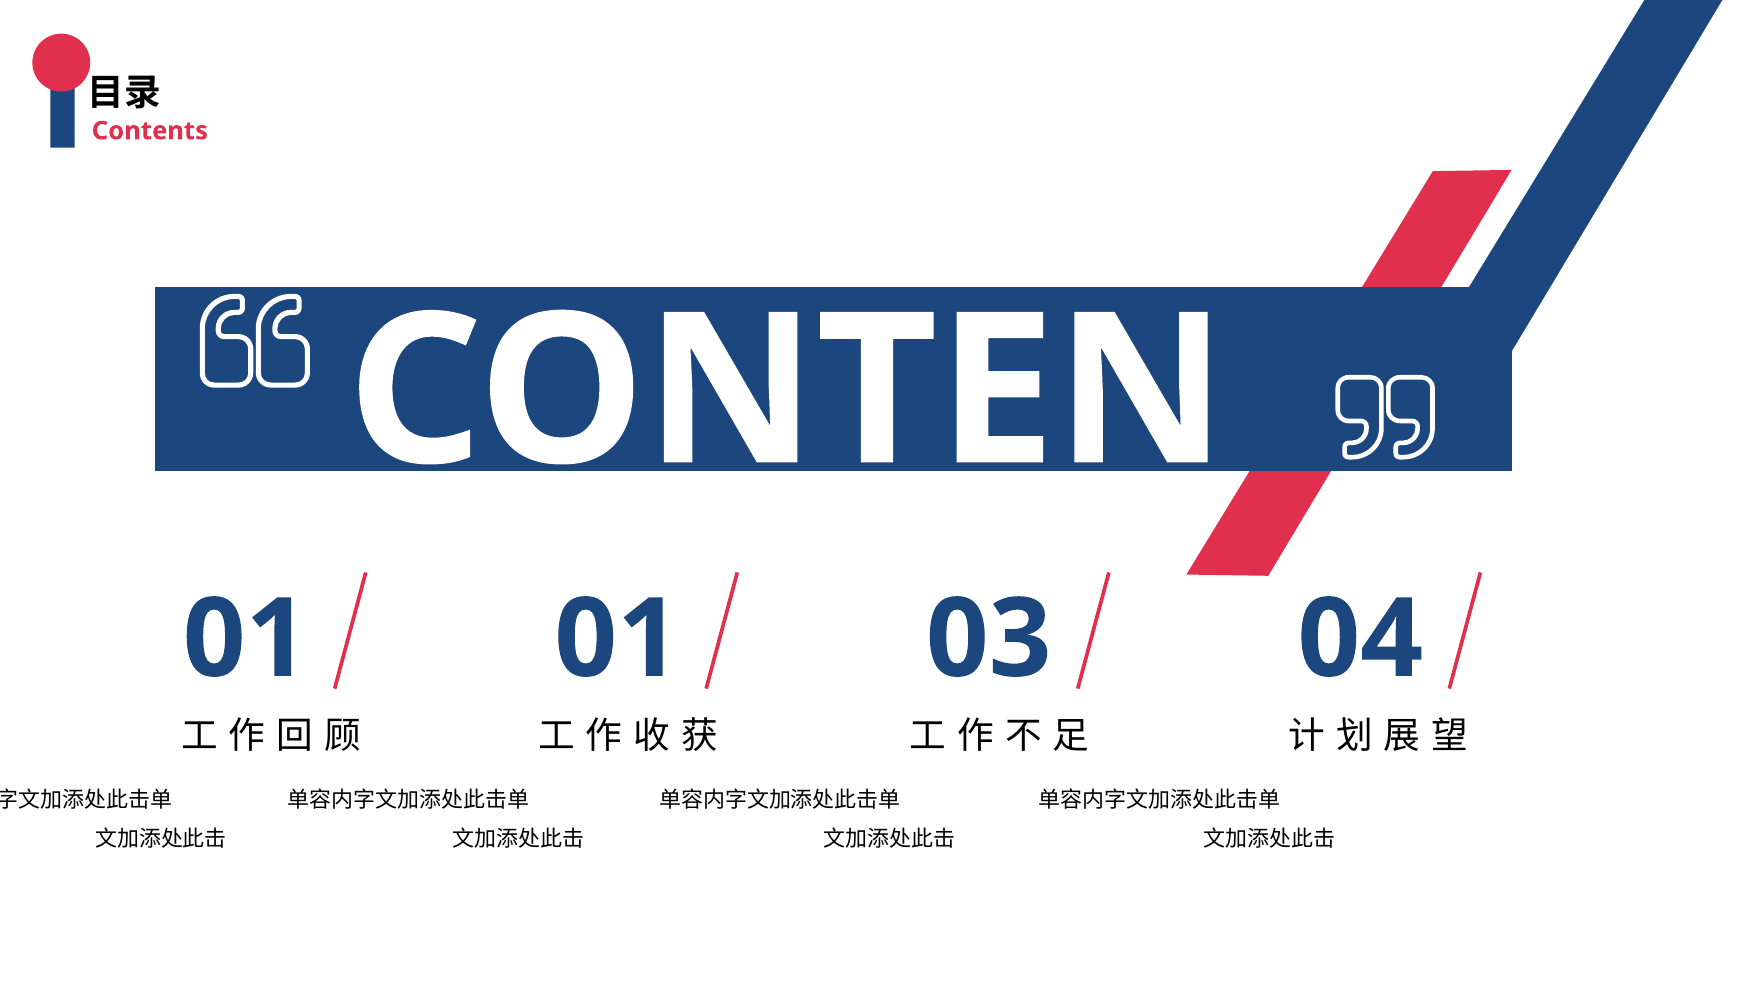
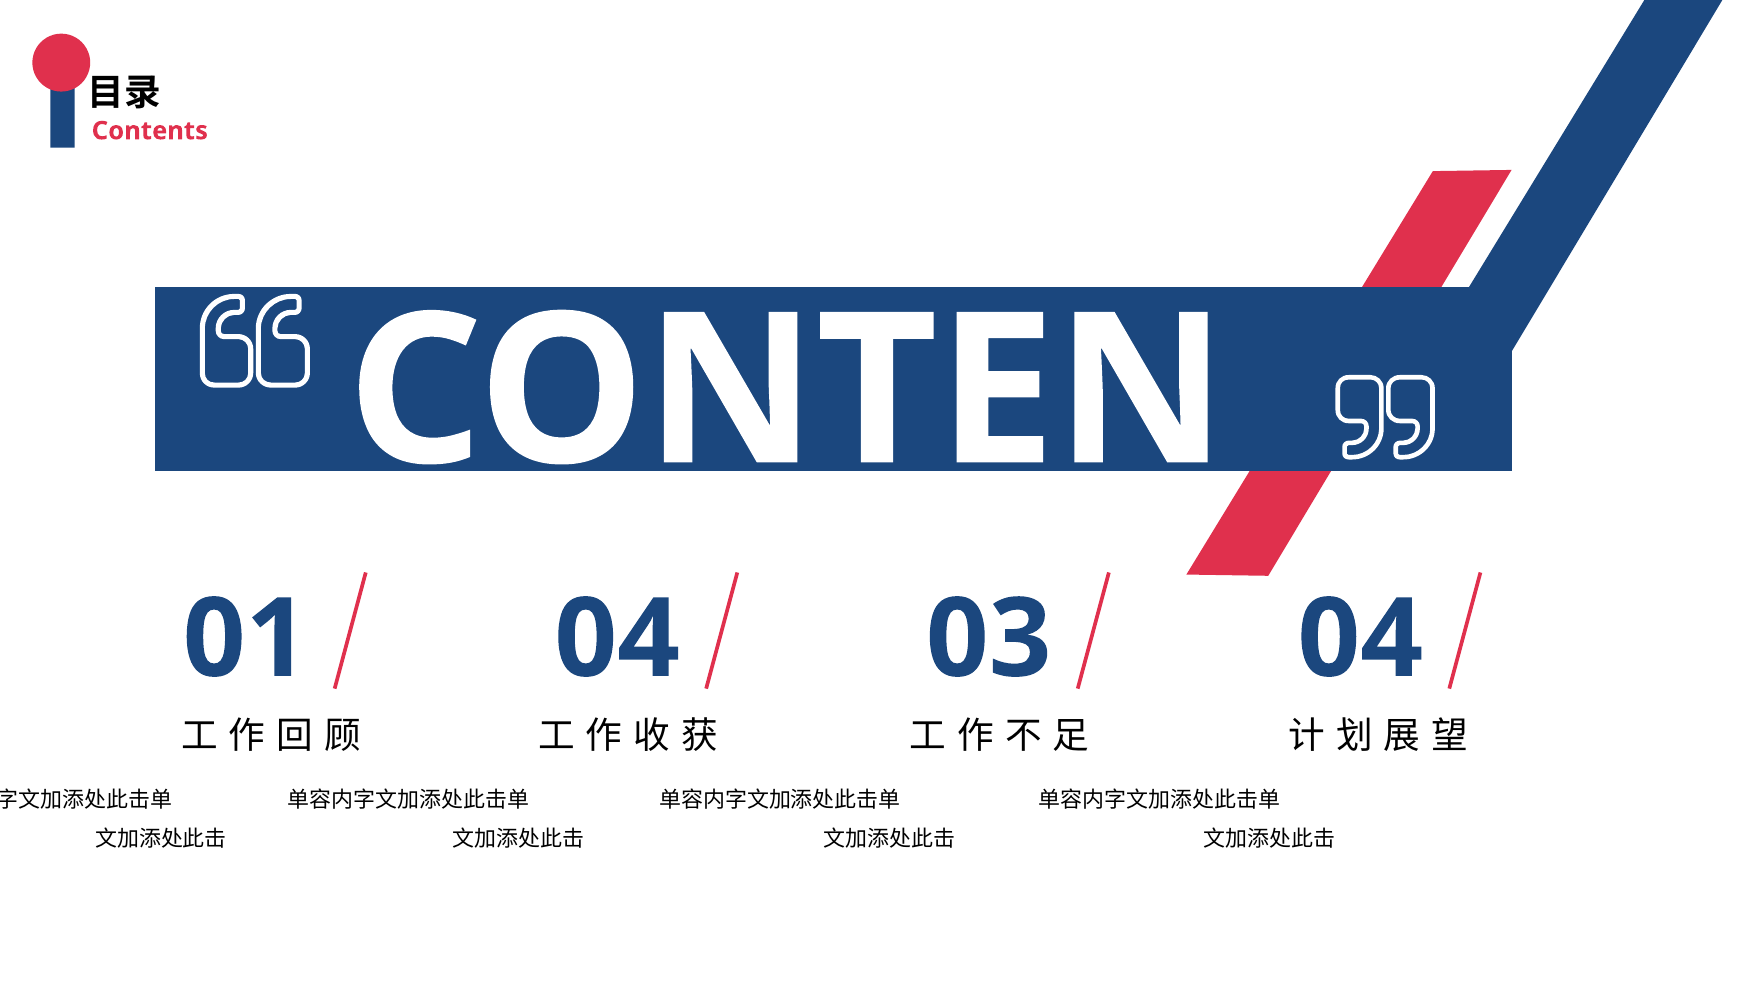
01 01: 01 -> 04
